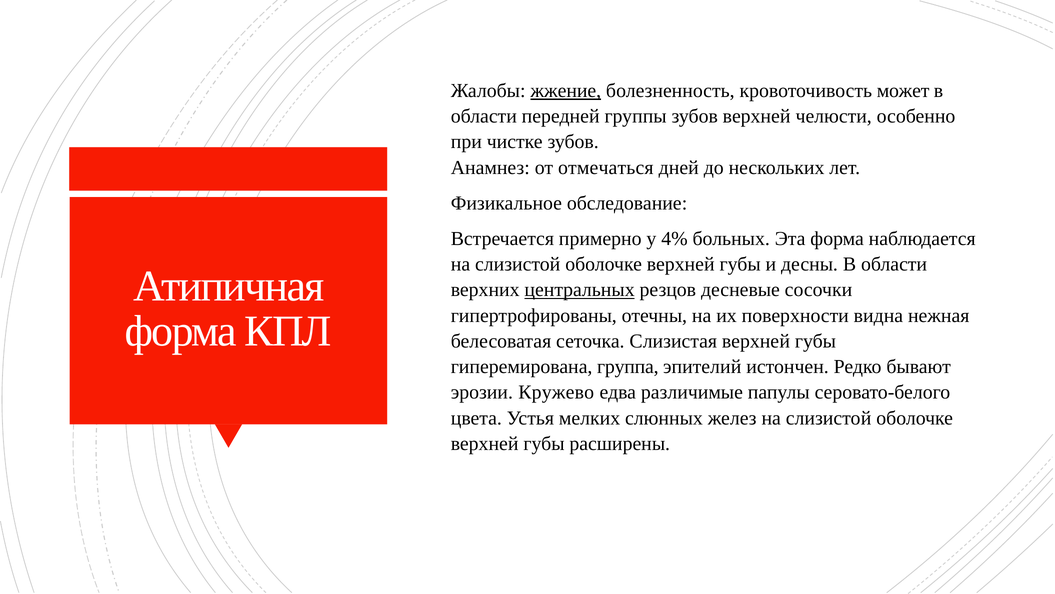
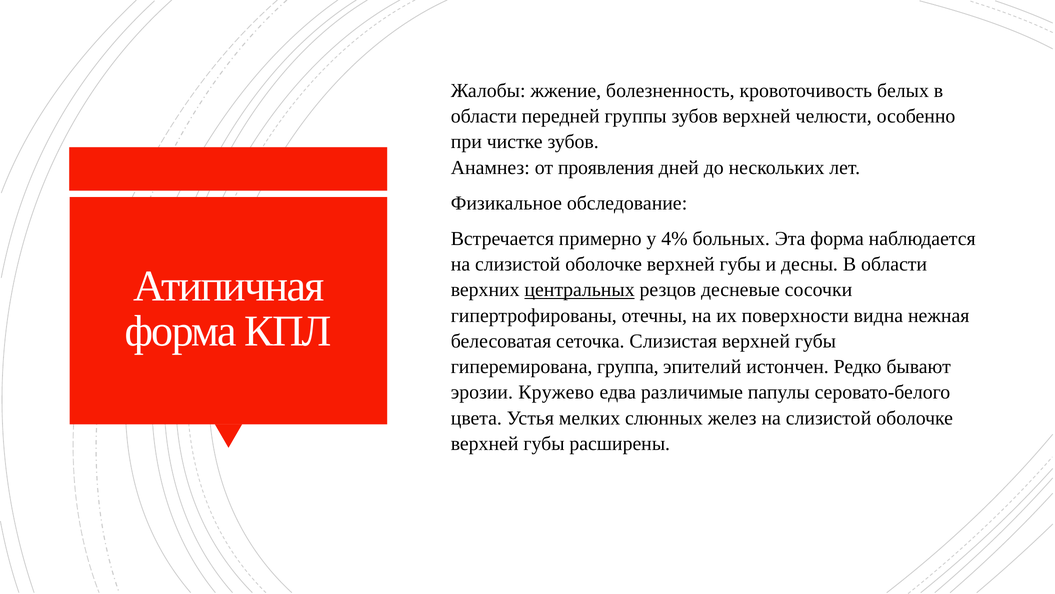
жжение underline: present -> none
может: может -> белых
отмечаться: отмечаться -> проявления
